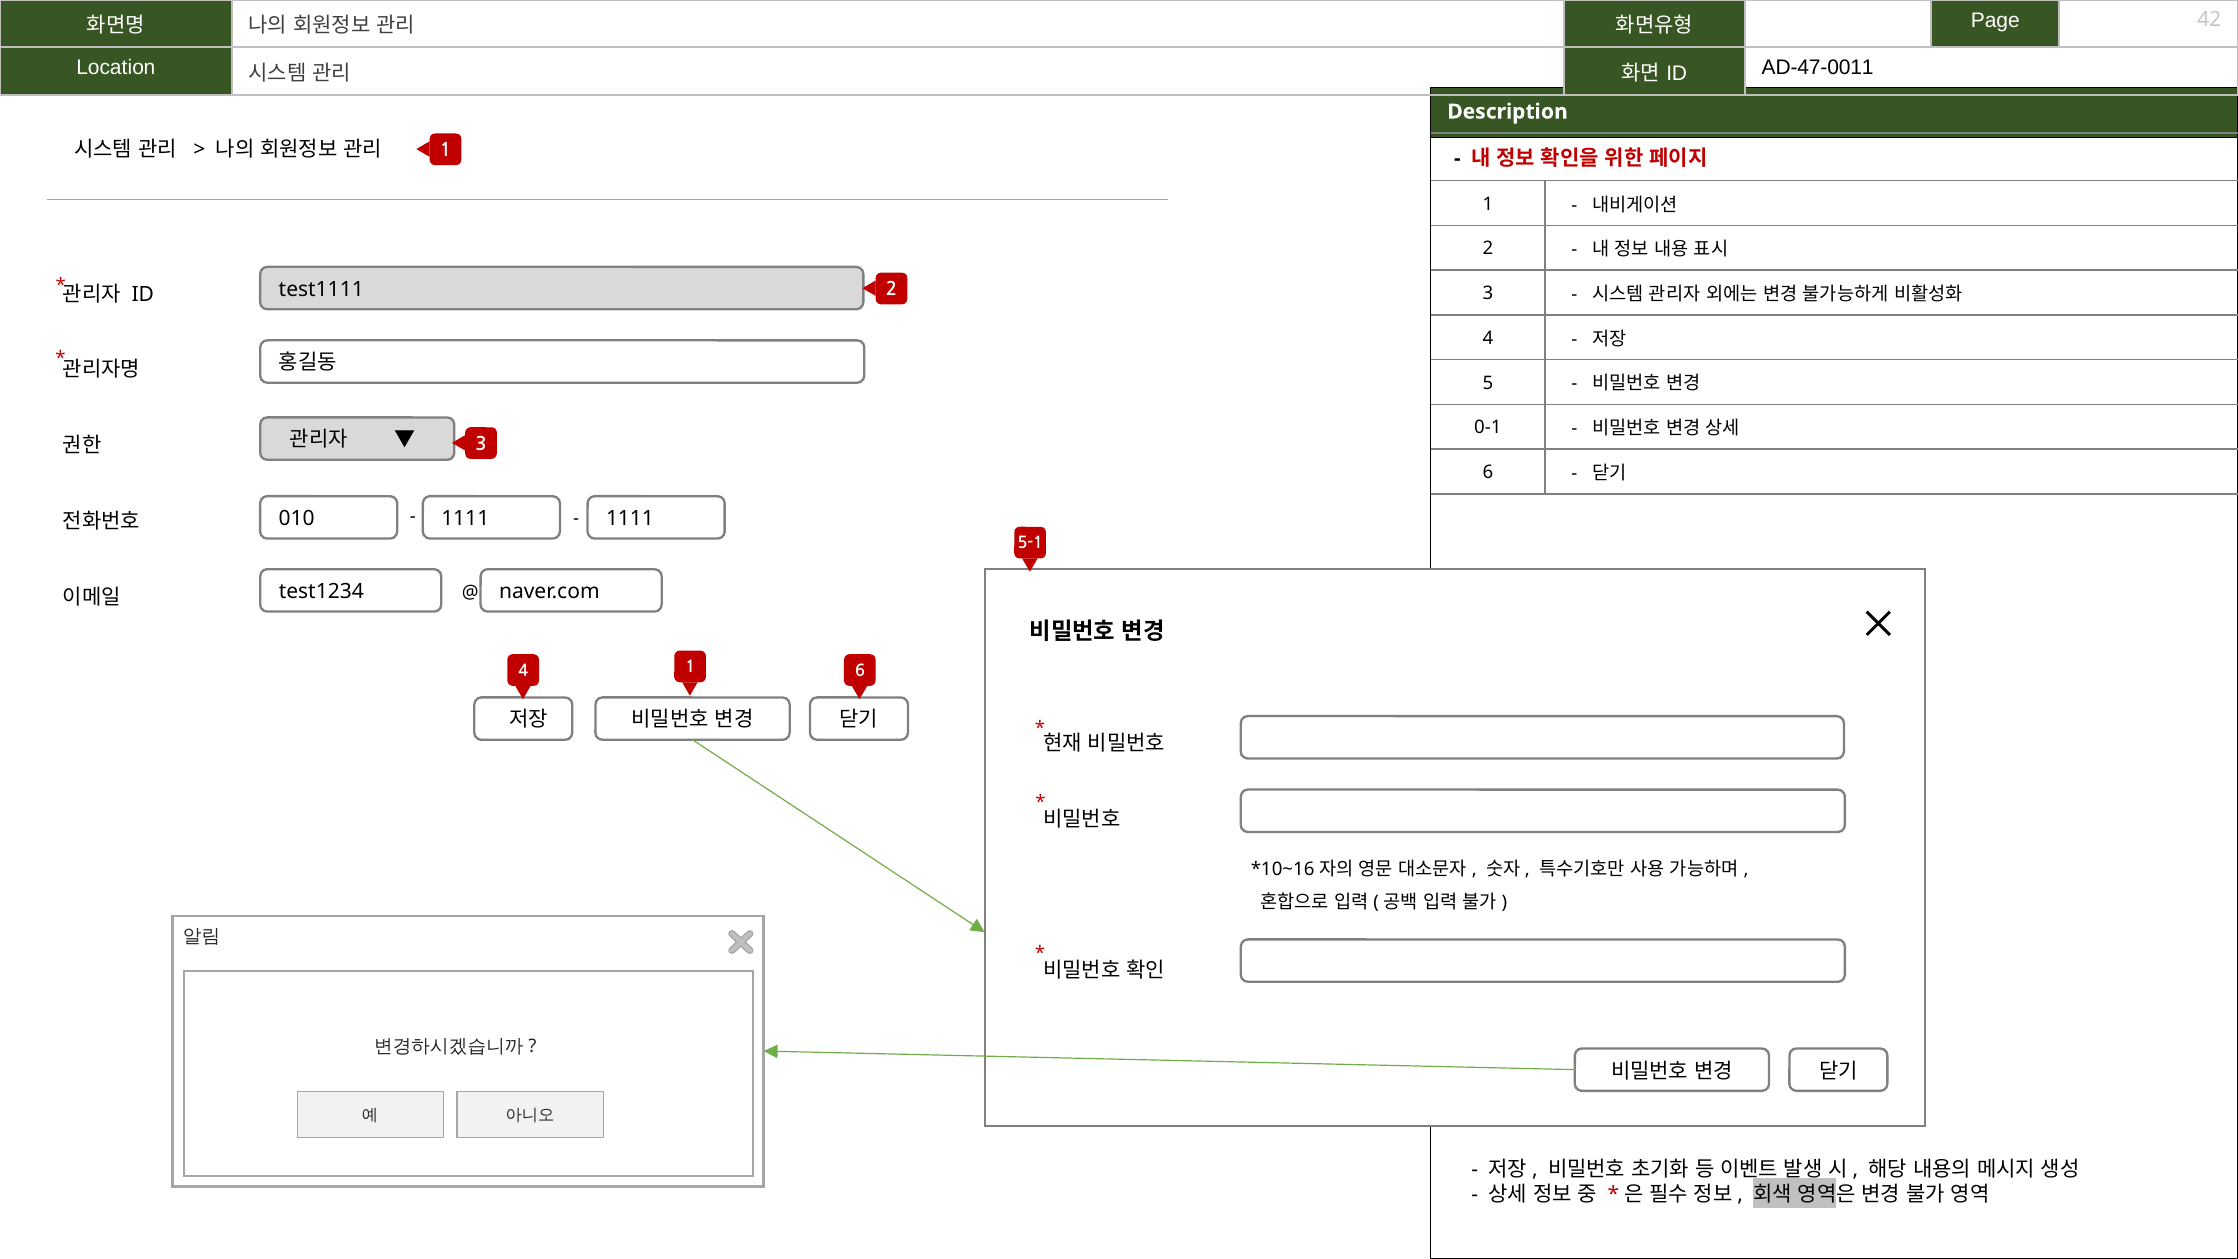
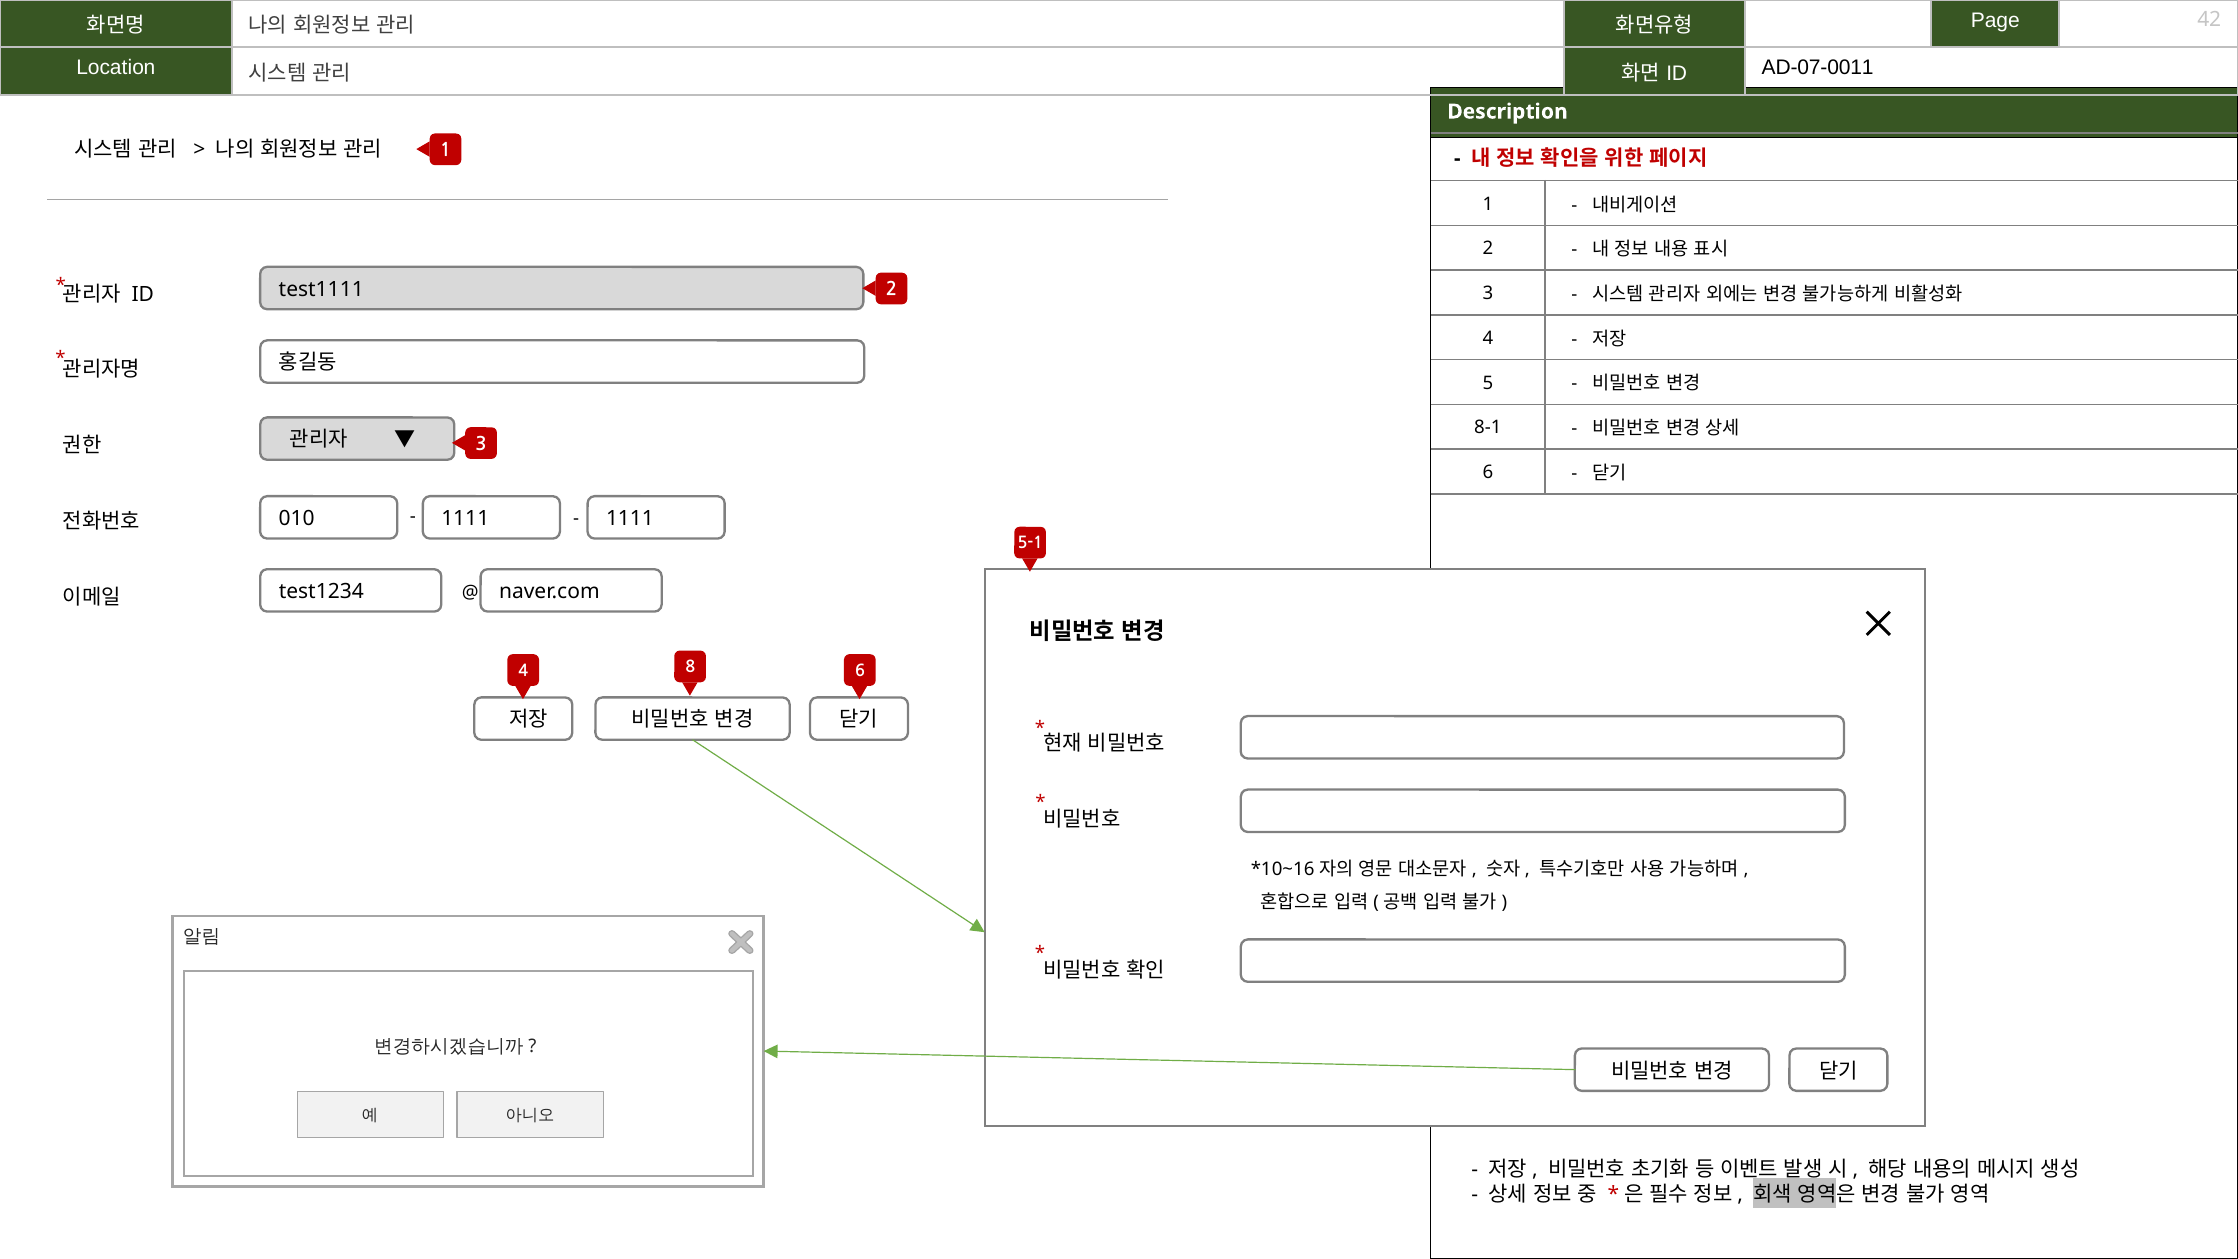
AD-47-0011: AD-47-0011 -> AD-07-0011
0-1: 0-1 -> 8-1
4 1: 1 -> 8
